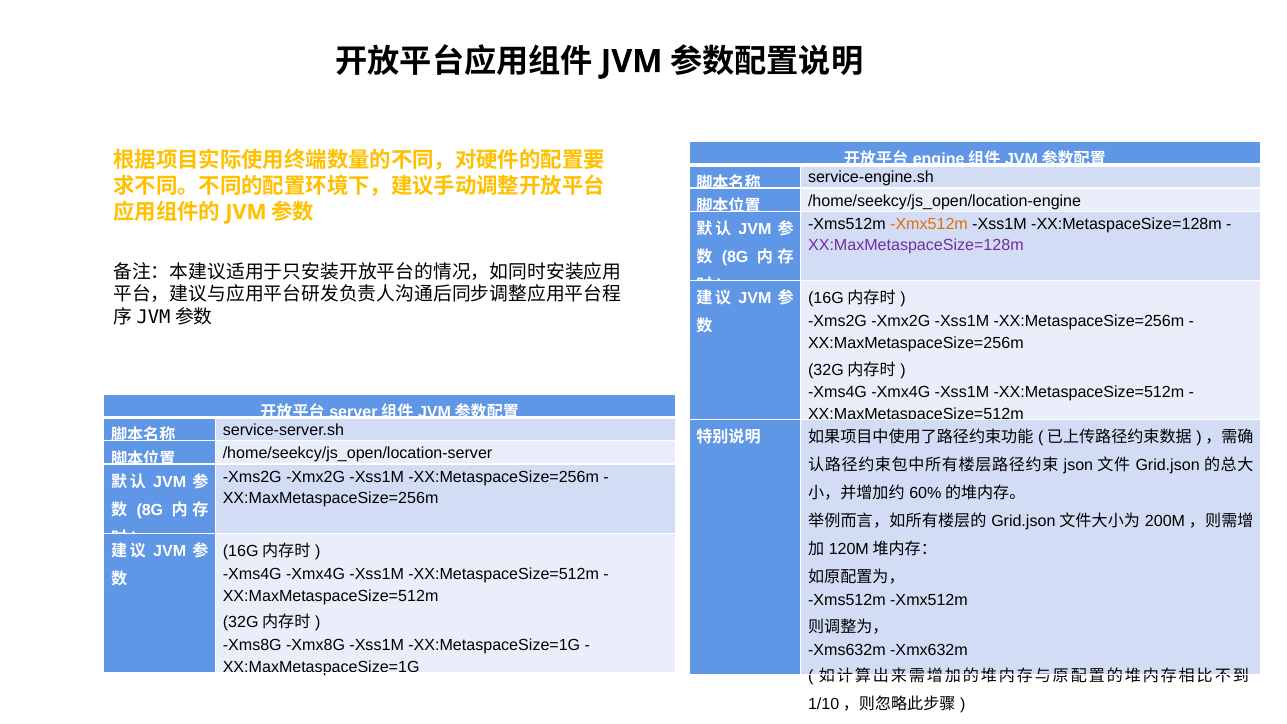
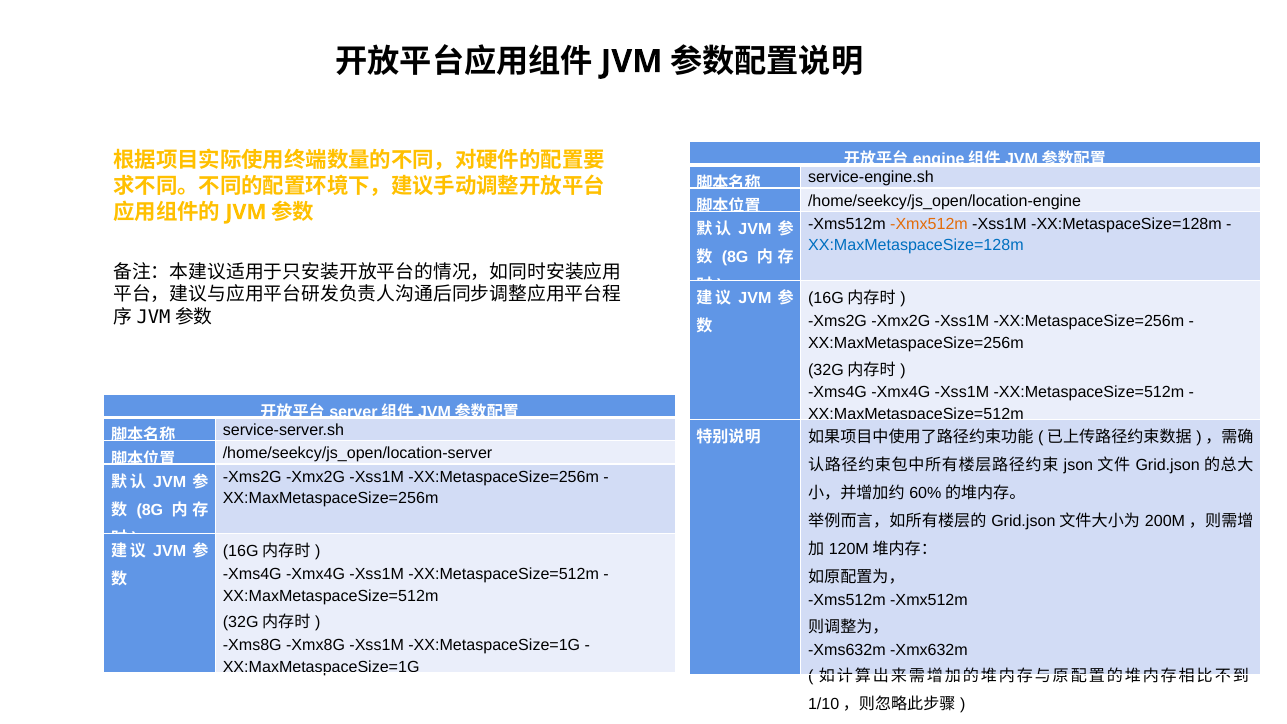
XX:MaxMetaspaceSize=128m colour: purple -> blue
